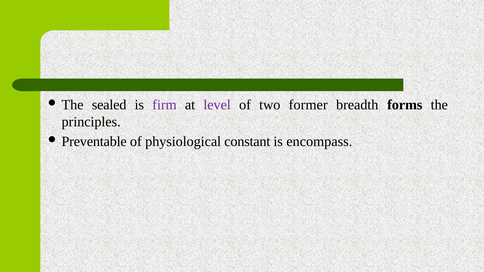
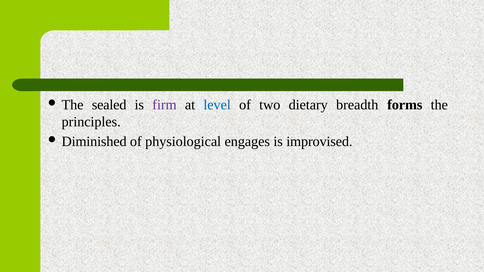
level colour: purple -> blue
former: former -> dietary
Preventable: Preventable -> Diminished
constant: constant -> engages
encompass: encompass -> improvised
